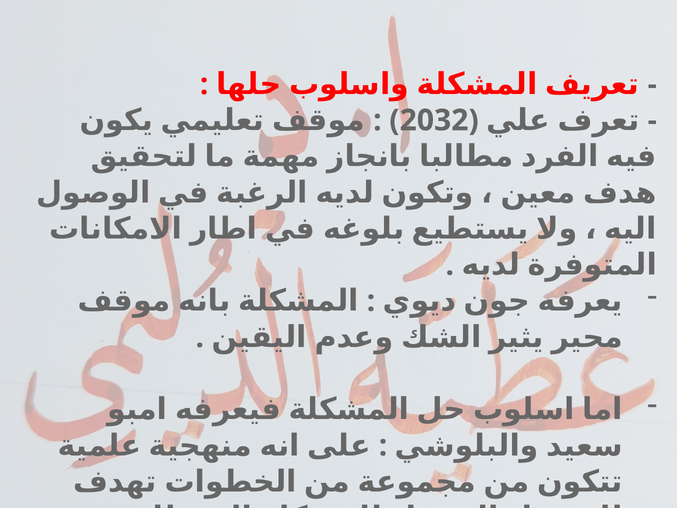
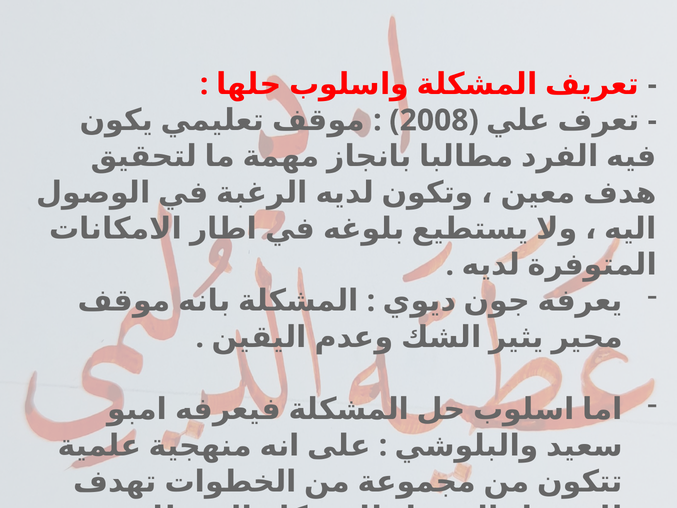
2032: 2032 -> 2008
